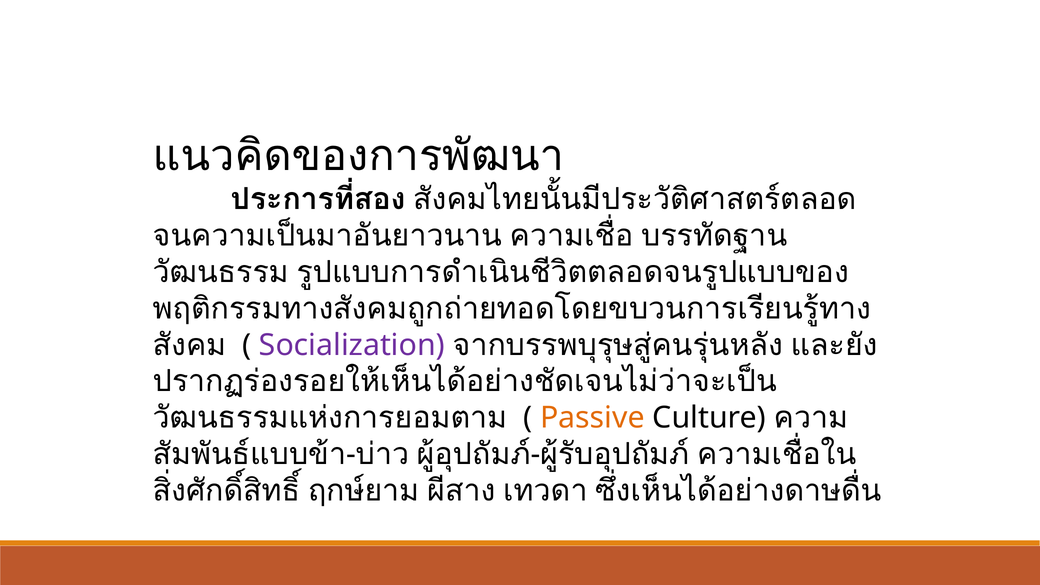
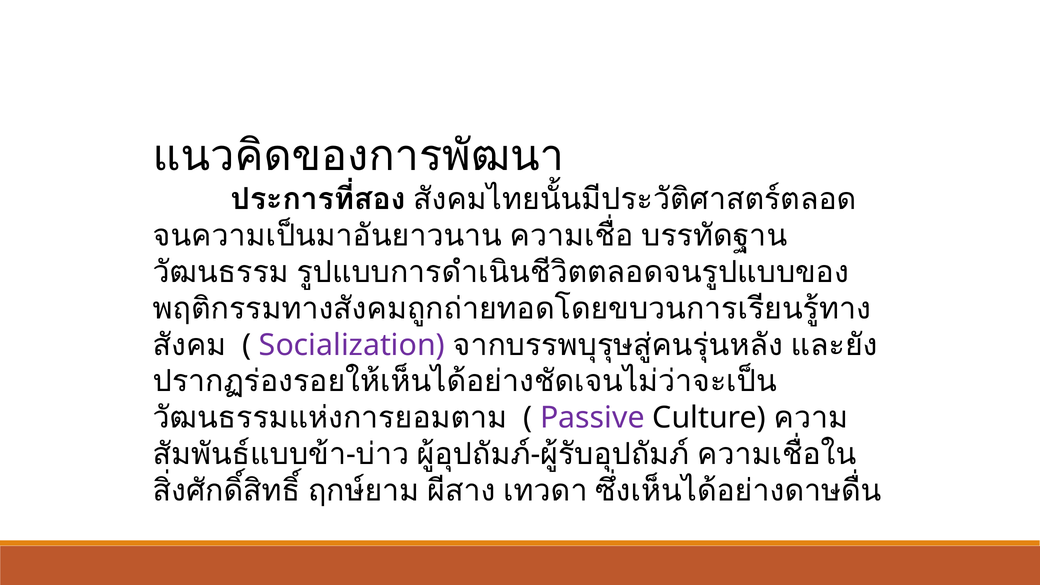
Passive colour: orange -> purple
